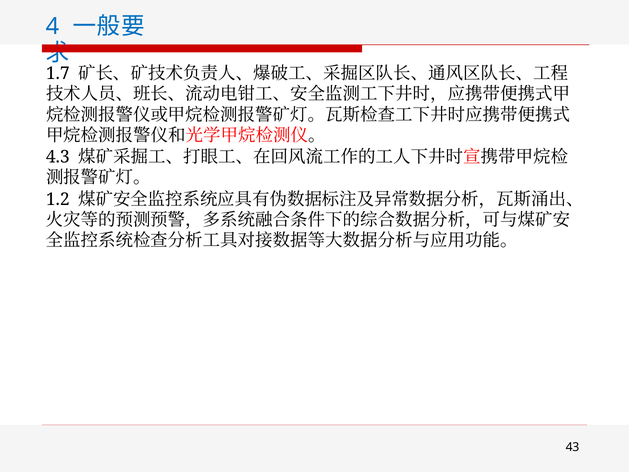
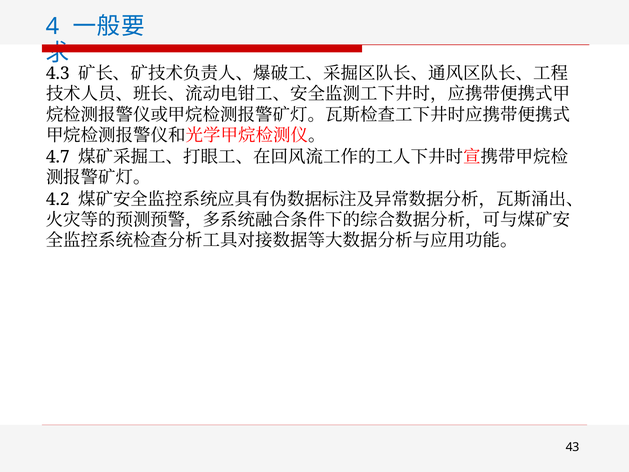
1.7: 1.7 -> 4.3
4.3: 4.3 -> 4.7
1.2: 1.2 -> 4.2
